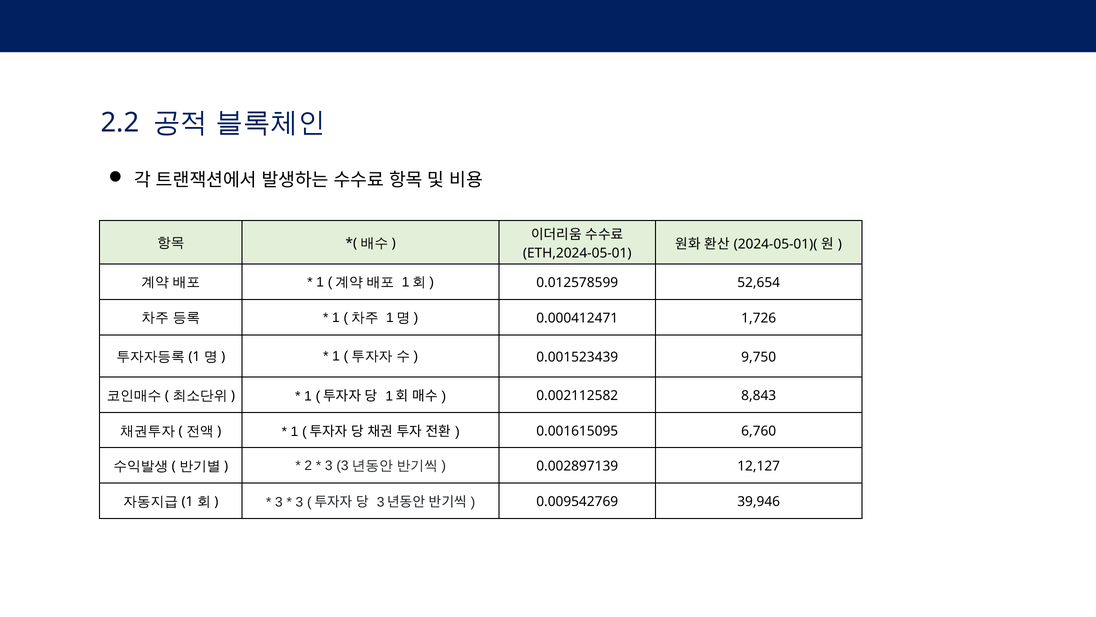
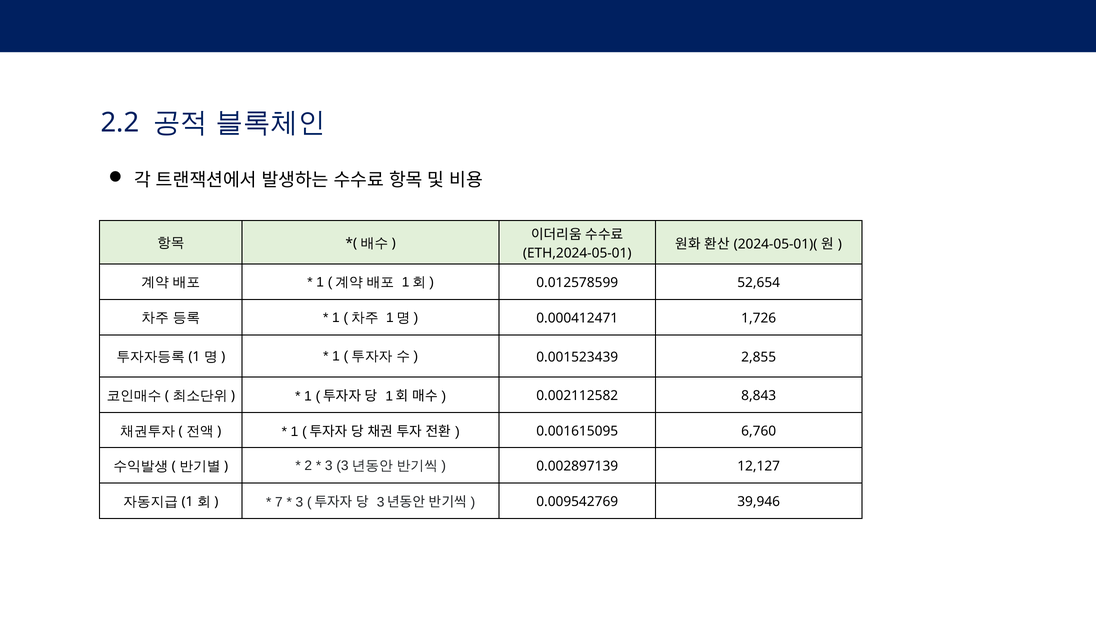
9,750: 9,750 -> 2,855
3 at (279, 502): 3 -> 7
